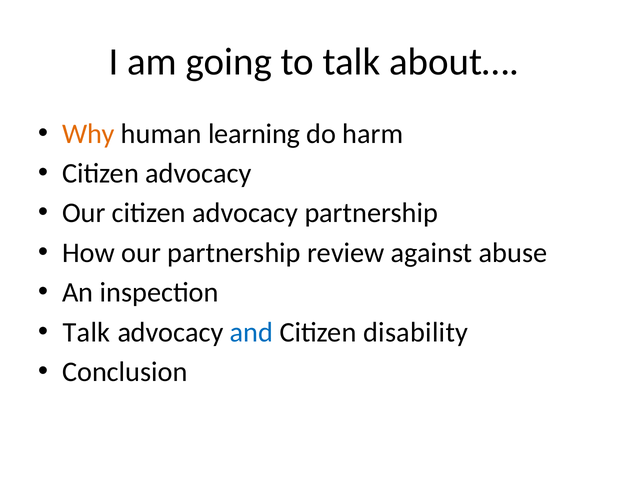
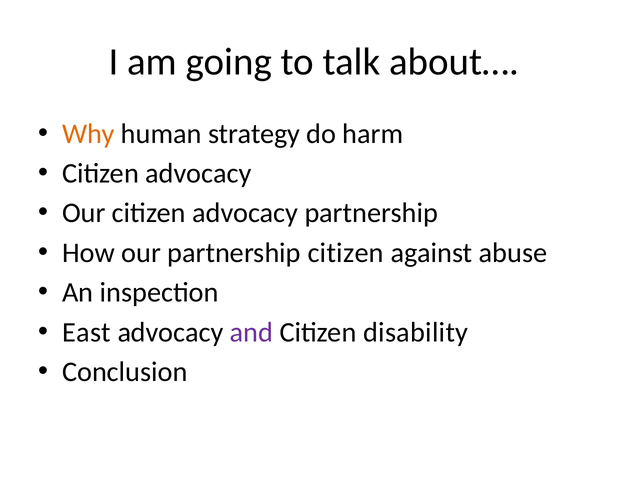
learning: learning -> strategy
partnership review: review -> citizen
Talk at (86, 332): Talk -> East
and colour: blue -> purple
